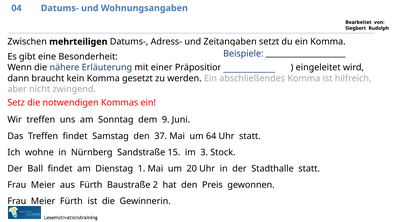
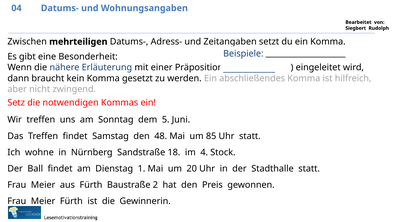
9: 9 -> 5
37: 37 -> 48
64: 64 -> 85
15: 15 -> 18
3: 3 -> 4
